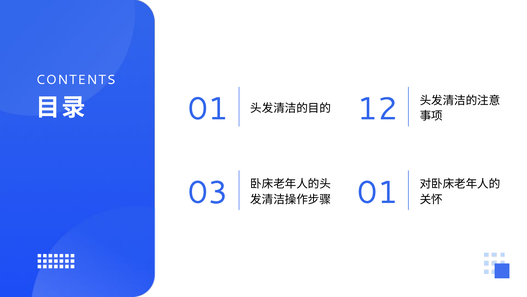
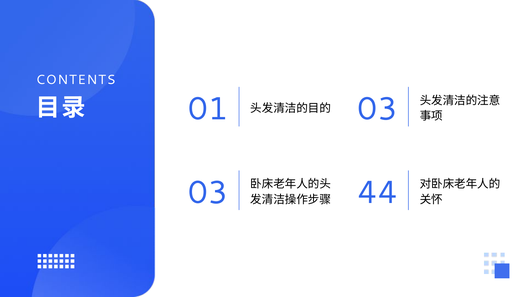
12 at (377, 109): 12 -> 03
01 at (377, 192): 01 -> 44
